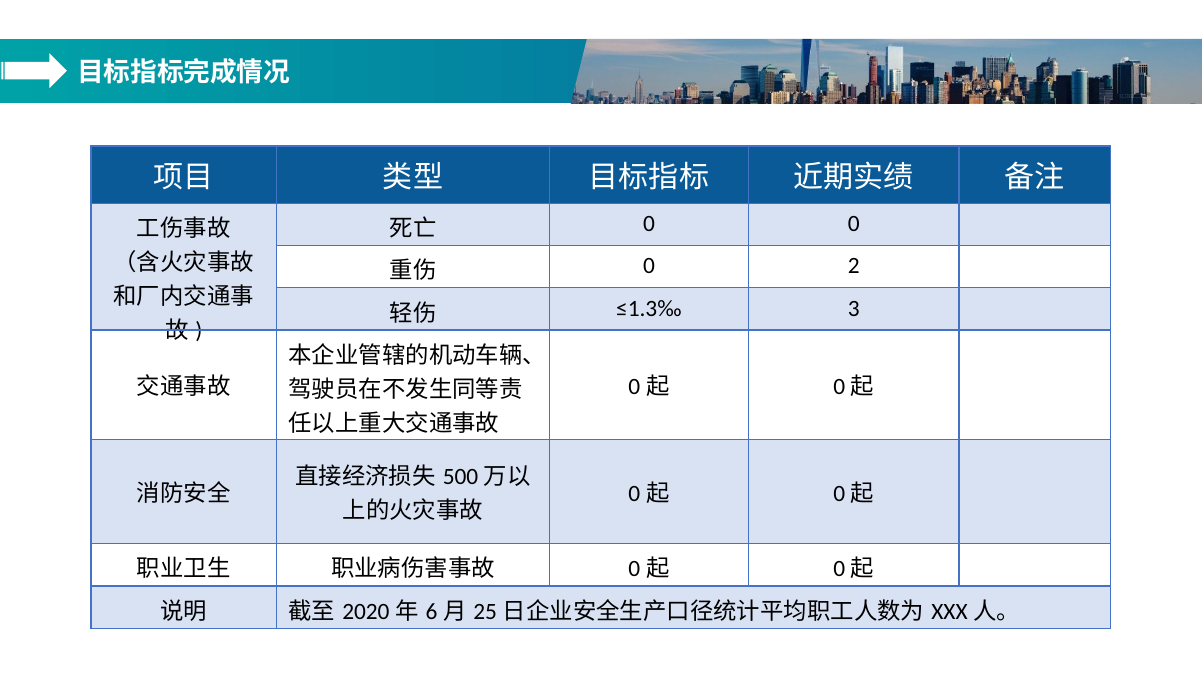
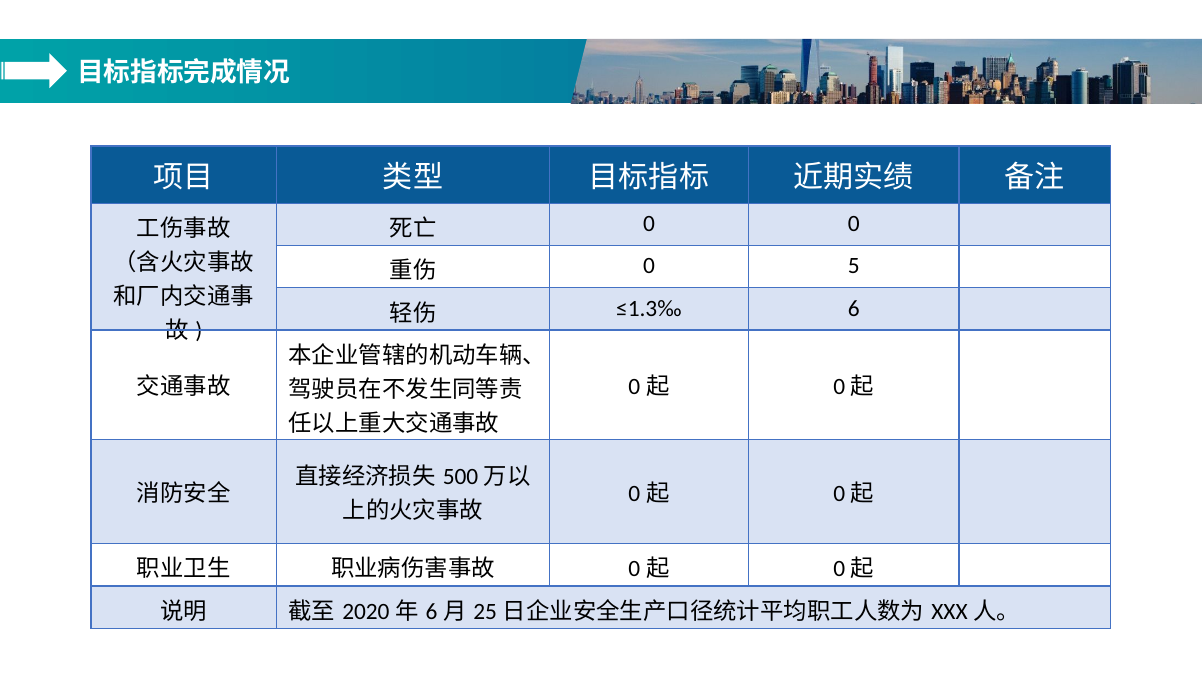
2: 2 -> 5
3: 3 -> 6
